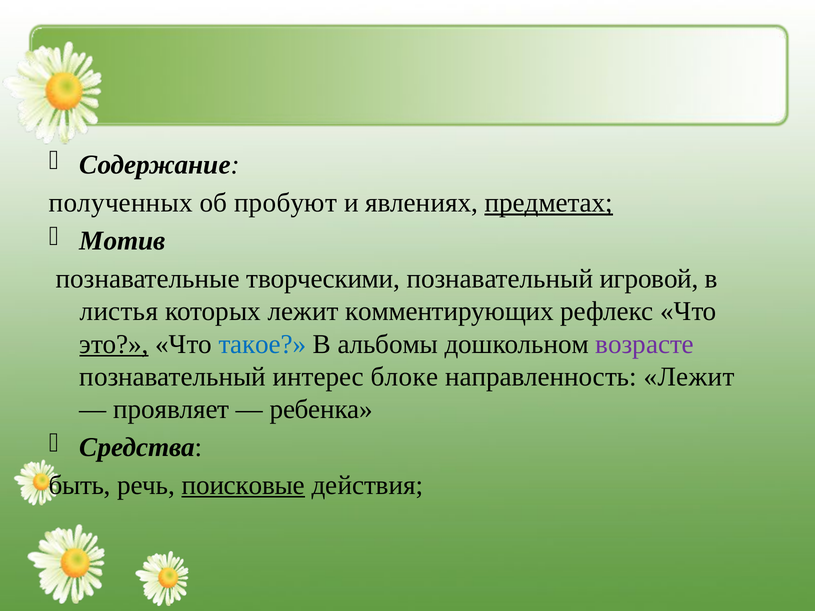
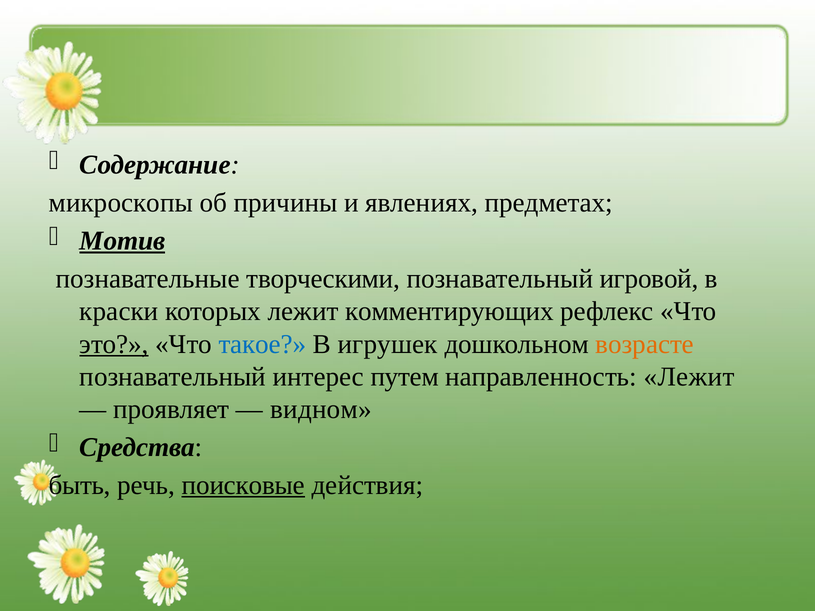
полученных: полученных -> микроскопы
пробуют: пробуют -> причины
предметах underline: present -> none
Мотив underline: none -> present
листья: листья -> краски
альбомы: альбомы -> игрушек
возрасте colour: purple -> orange
блоке: блоке -> путем
ребенка: ребенка -> видном
